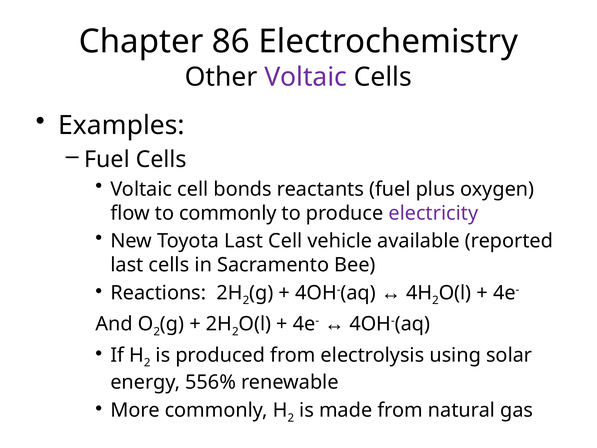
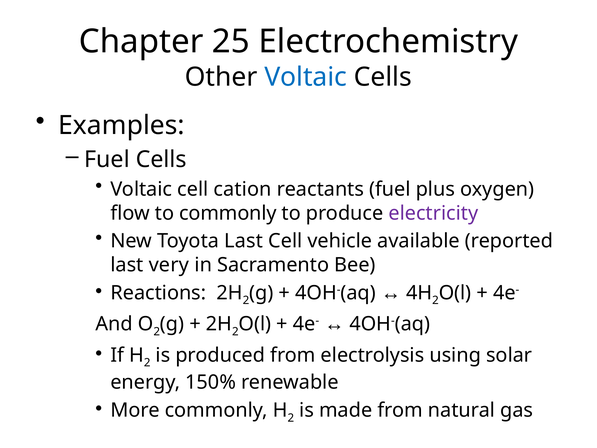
86: 86 -> 25
Voltaic at (306, 77) colour: purple -> blue
bonds: bonds -> cation
last cells: cells -> very
556%: 556% -> 150%
